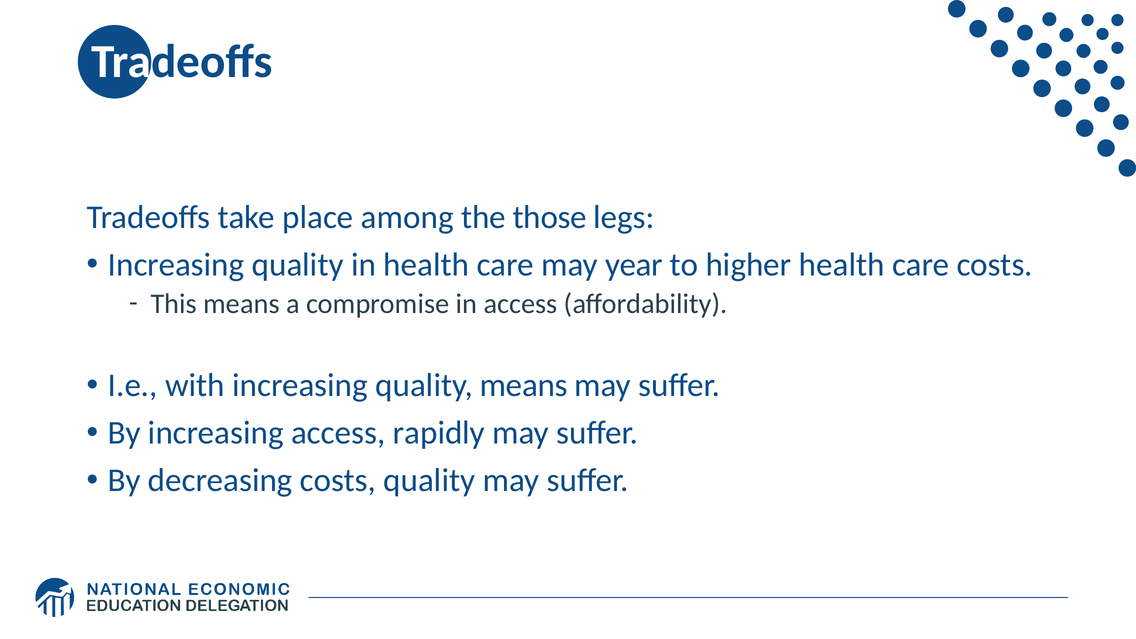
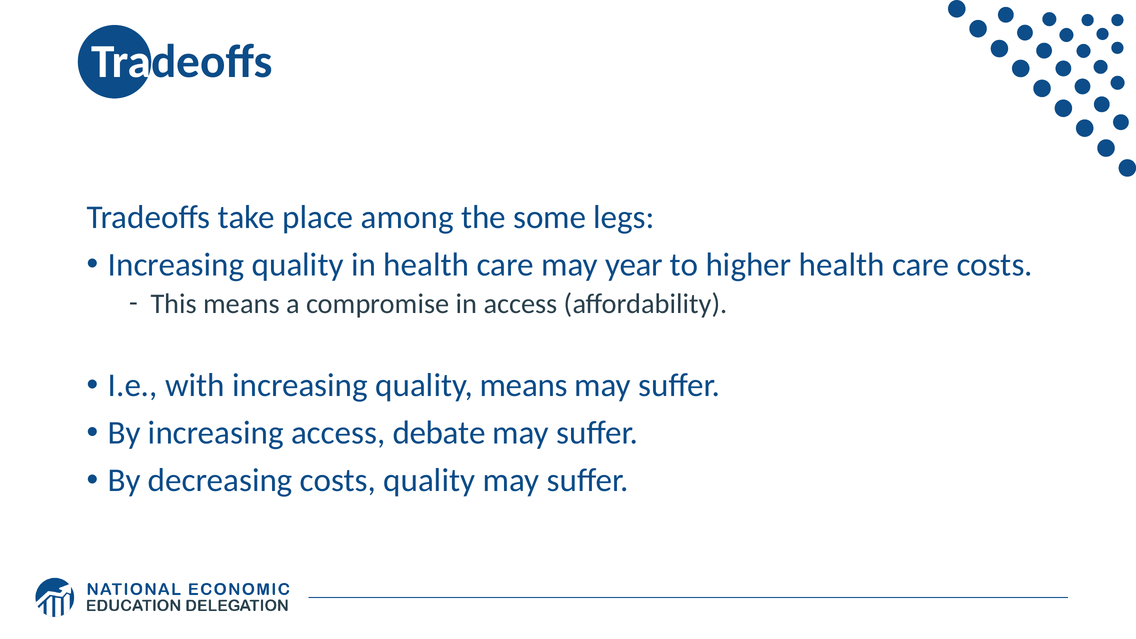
those: those -> some
rapidly: rapidly -> debate
